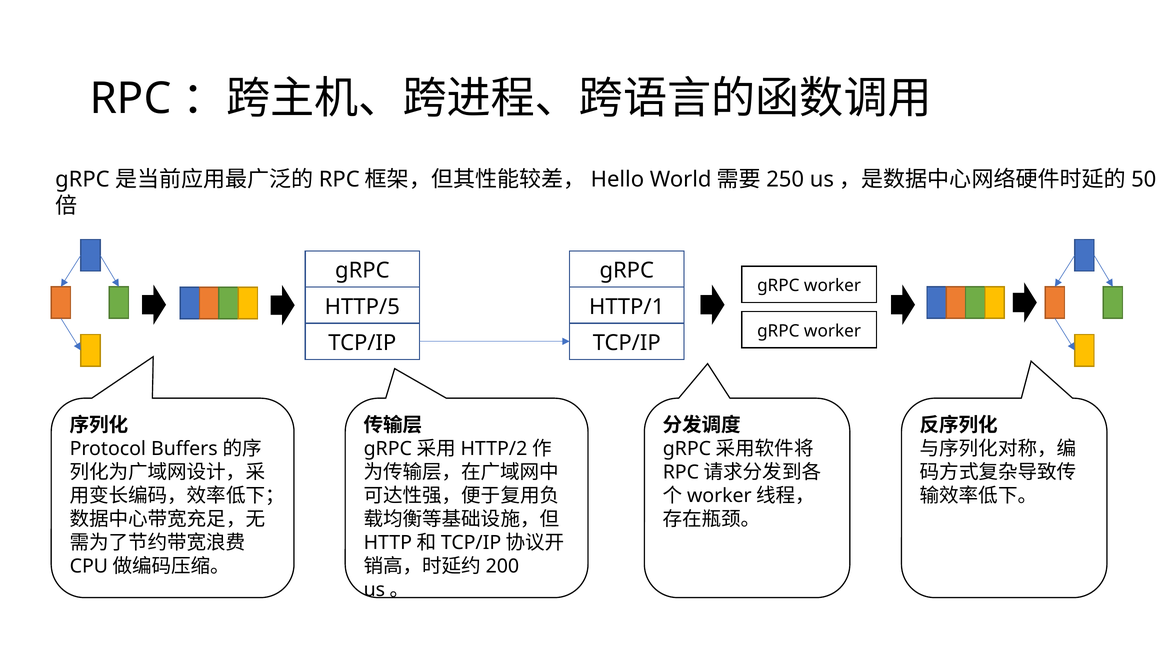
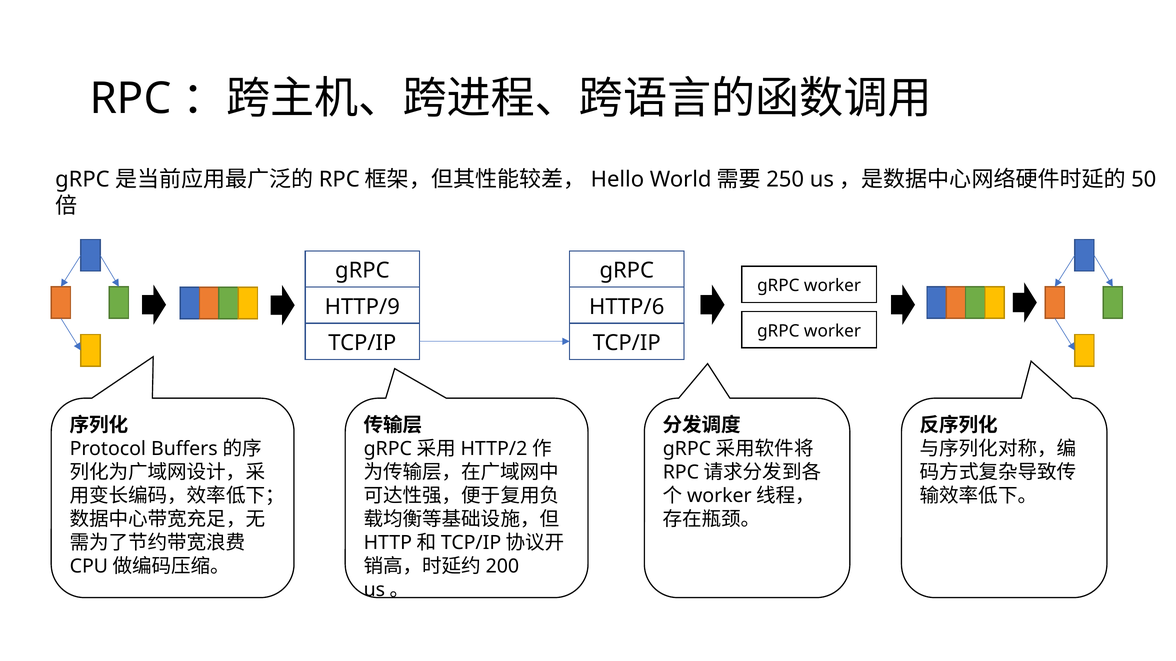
HTTP/5: HTTP/5 -> HTTP/9
HTTP/1: HTTP/1 -> HTTP/6
